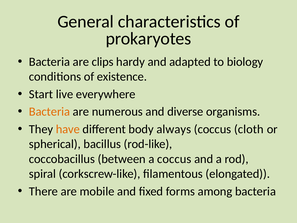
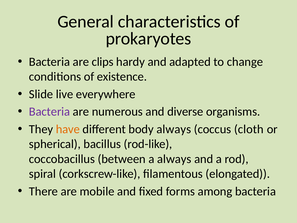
biology: biology -> change
Start: Start -> Slide
Bacteria at (50, 112) colour: orange -> purple
a coccus: coccus -> always
